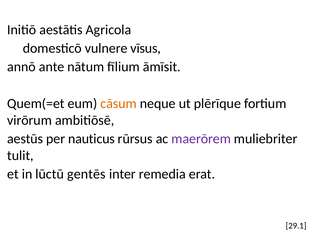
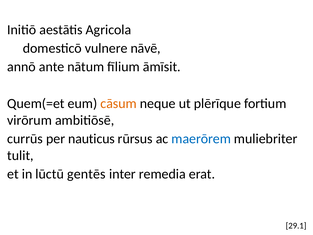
vīsus: vīsus -> nāvē
aestūs: aestūs -> currūs
maerōrem colour: purple -> blue
